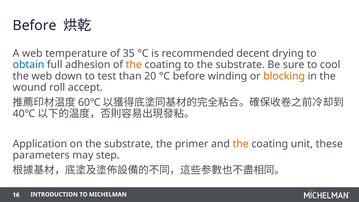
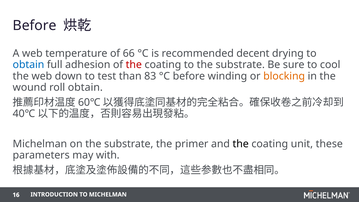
35: 35 -> 66
the at (134, 65) colour: orange -> red
20: 20 -> 83
roll accept: accept -> obtain
Application at (40, 144): Application -> Michelman
the at (241, 144) colour: orange -> black
step: step -> with
